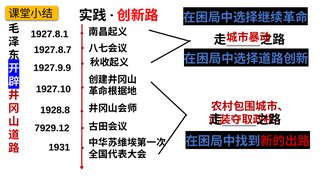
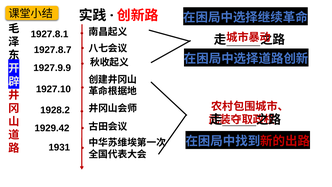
1928.8: 1928.8 -> 1928.2
7929.12: 7929.12 -> 1929.42
